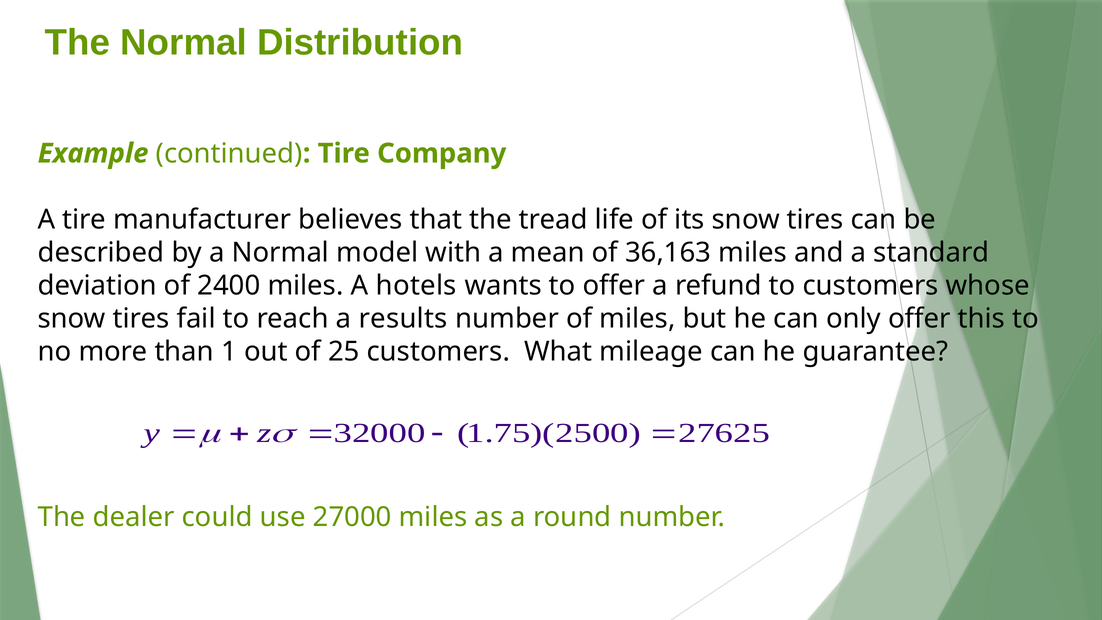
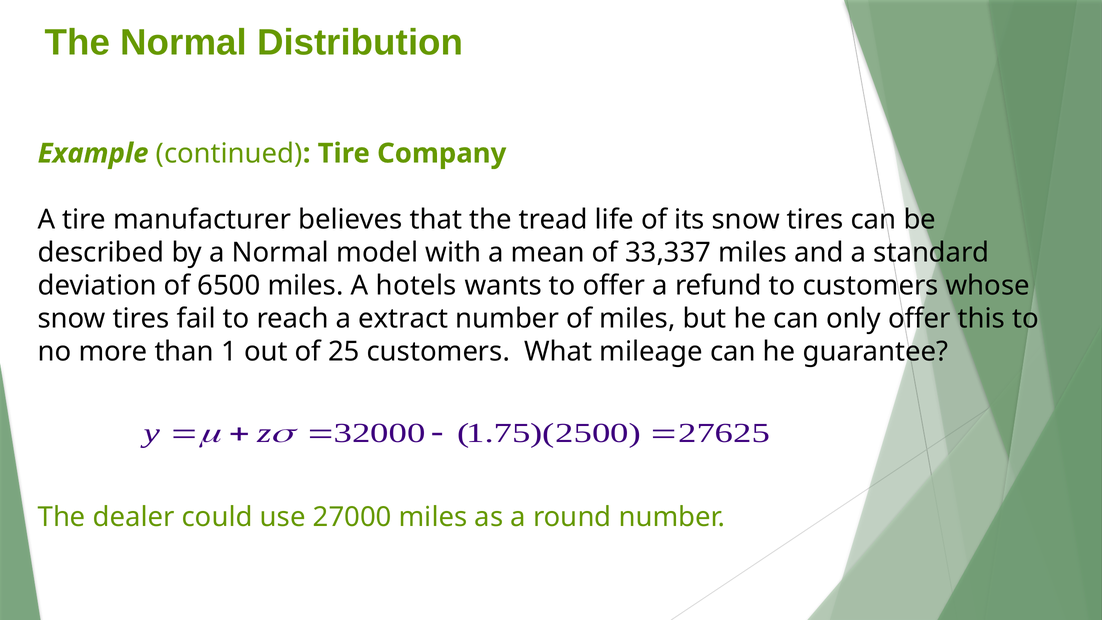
36,163: 36,163 -> 33,337
2400: 2400 -> 6500
results: results -> extract
